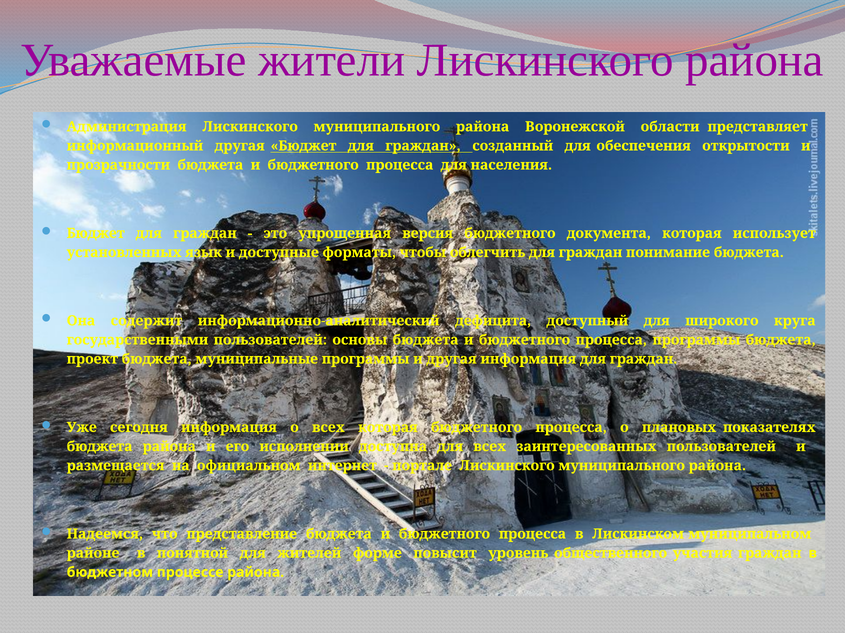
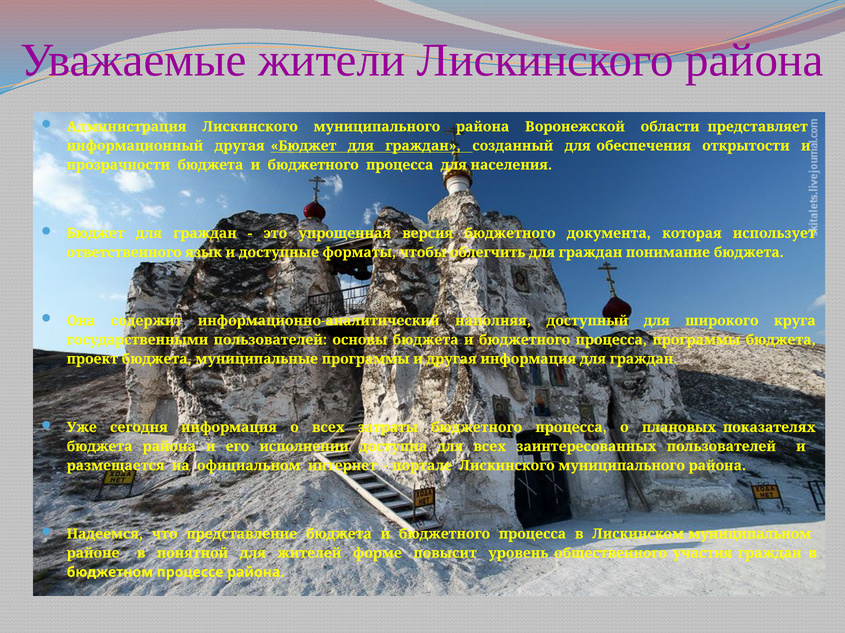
установленных: установленных -> ответственного
дефицита: дефицита -> наполняя
всех которая: которая -> затраты
